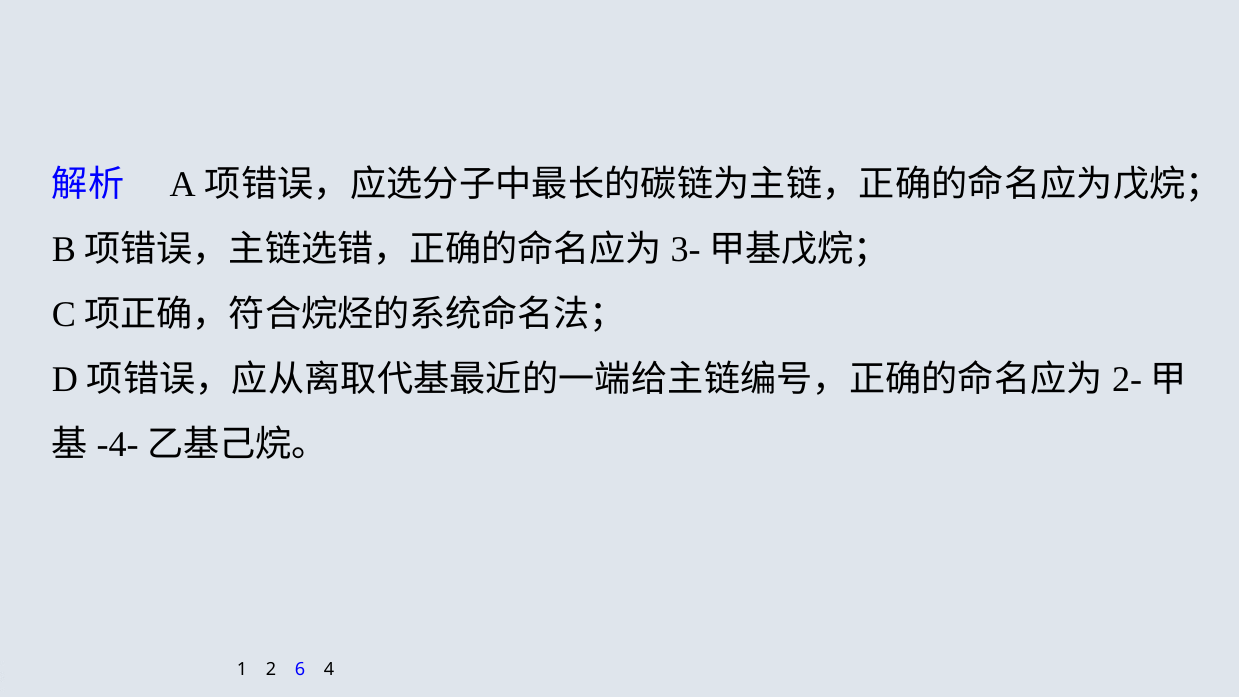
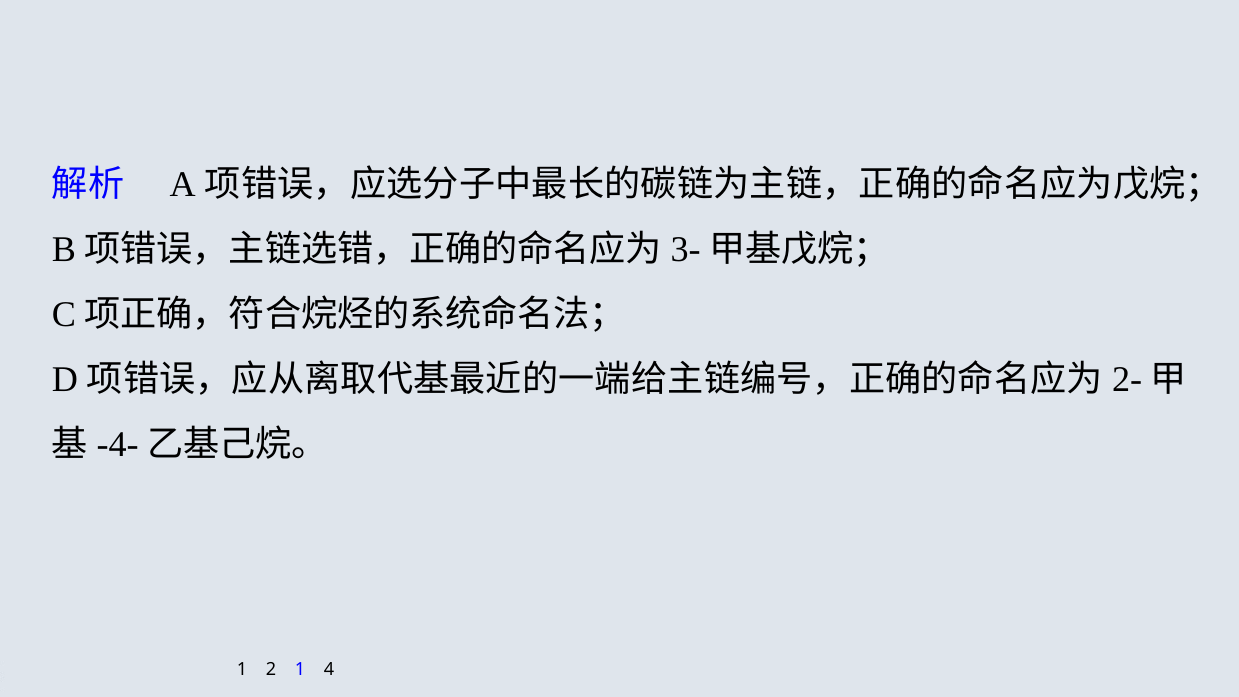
2 6: 6 -> 1
